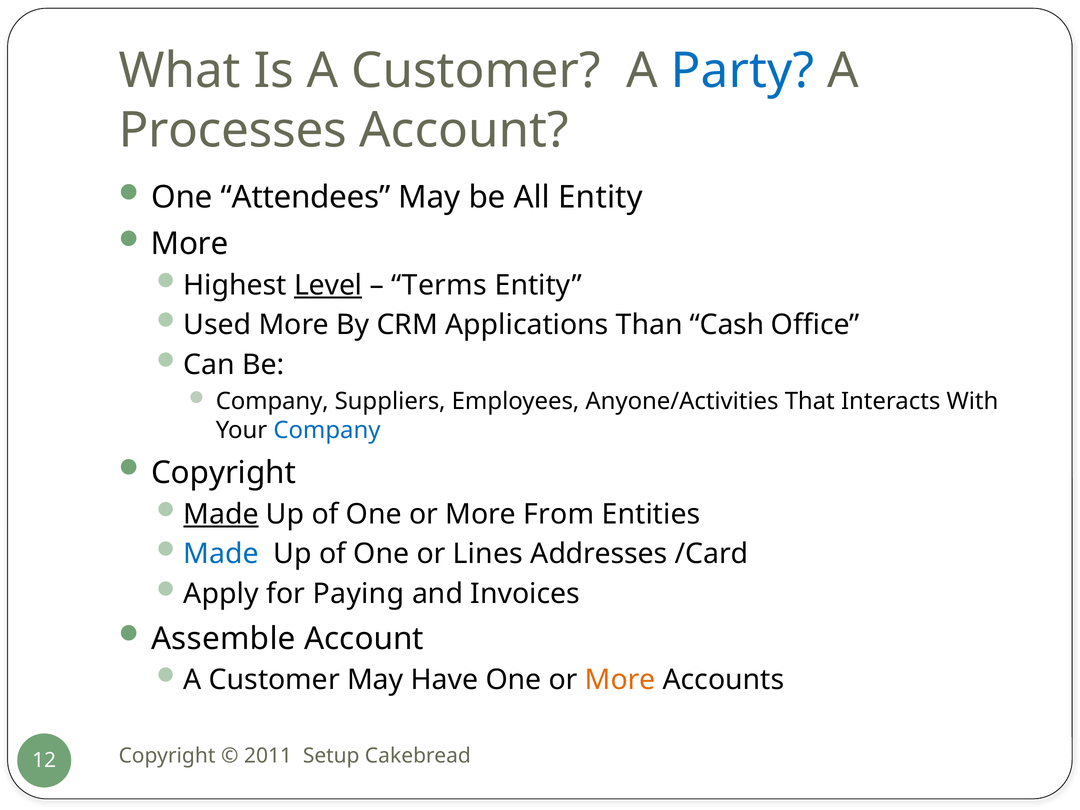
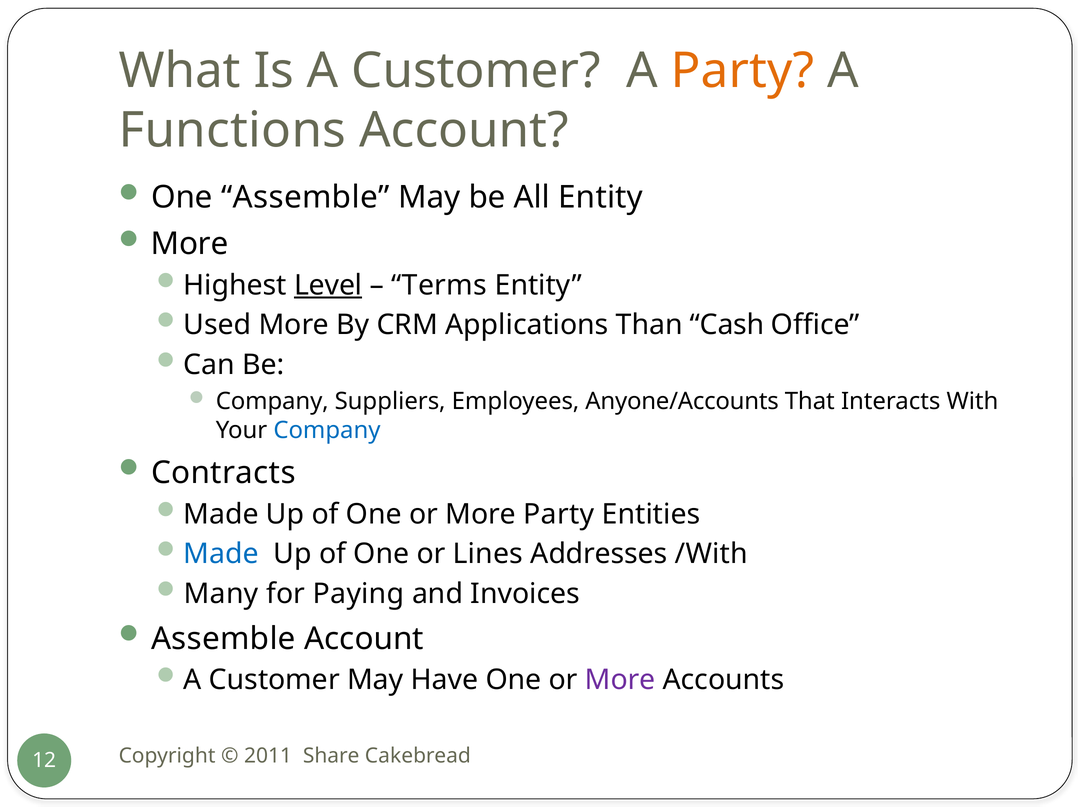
Party at (743, 71) colour: blue -> orange
Processes: Processes -> Functions
One Attendees: Attendees -> Assemble
Anyone/Activities: Anyone/Activities -> Anyone/Accounts
Copyright at (224, 473): Copyright -> Contracts
Made at (221, 514) underline: present -> none
More From: From -> Party
/Card: /Card -> /With
Apply: Apply -> Many
More at (620, 680) colour: orange -> purple
Setup: Setup -> Share
